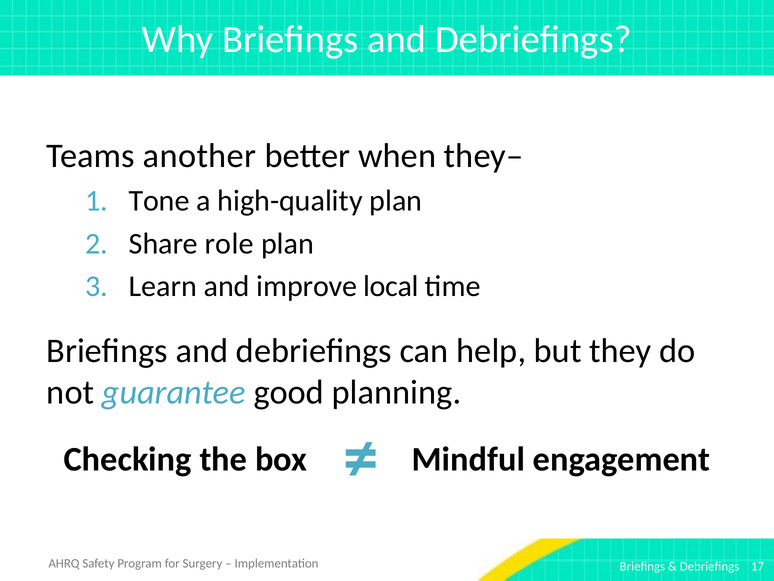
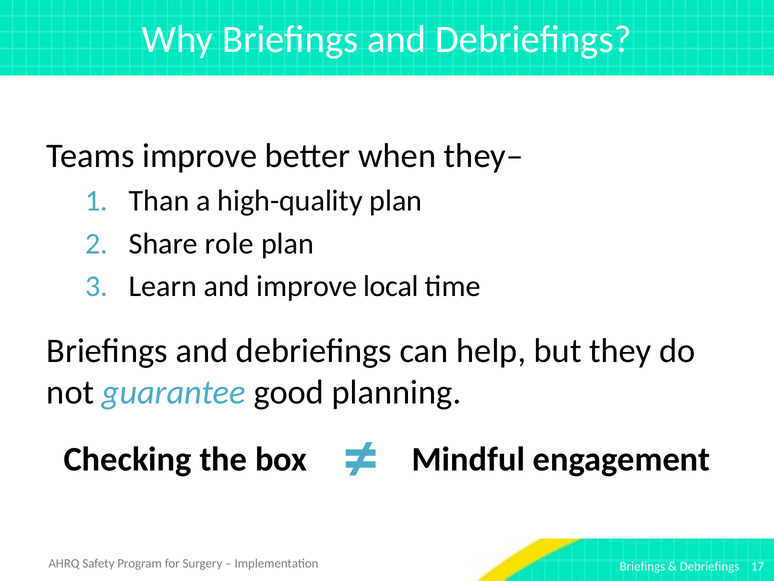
Teams another: another -> improve
Tone: Tone -> Than
